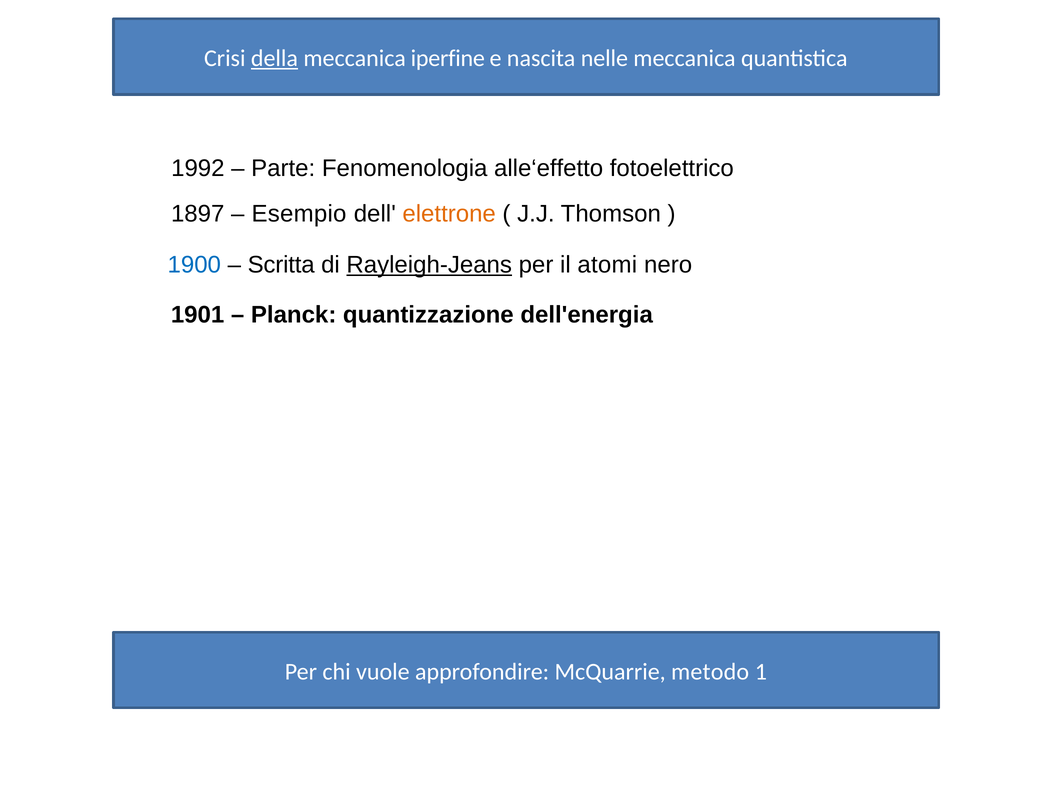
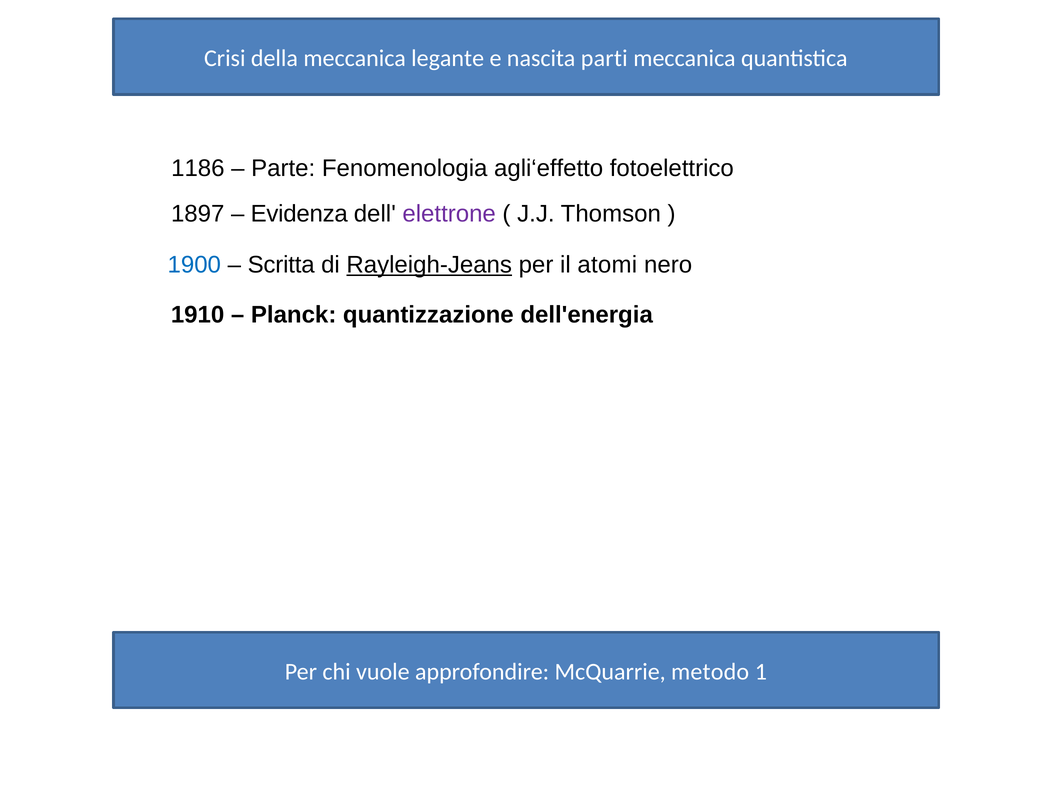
della underline: present -> none
iperfine: iperfine -> legante
nelle: nelle -> parti
1992: 1992 -> 1186
alle‘effetto: alle‘effetto -> agli‘effetto
Esempio: Esempio -> Evidenza
elettrone colour: orange -> purple
1901: 1901 -> 1910
